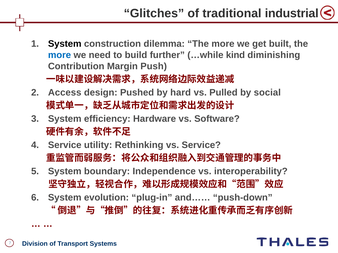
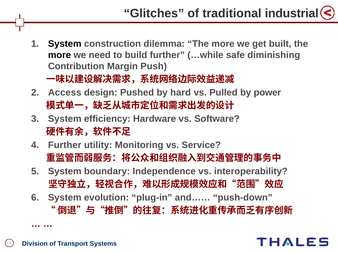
more at (60, 55) colour: blue -> black
kind: kind -> safe
social: social -> power
Service at (65, 145): Service -> Further
Rethinking: Rethinking -> Monitoring
